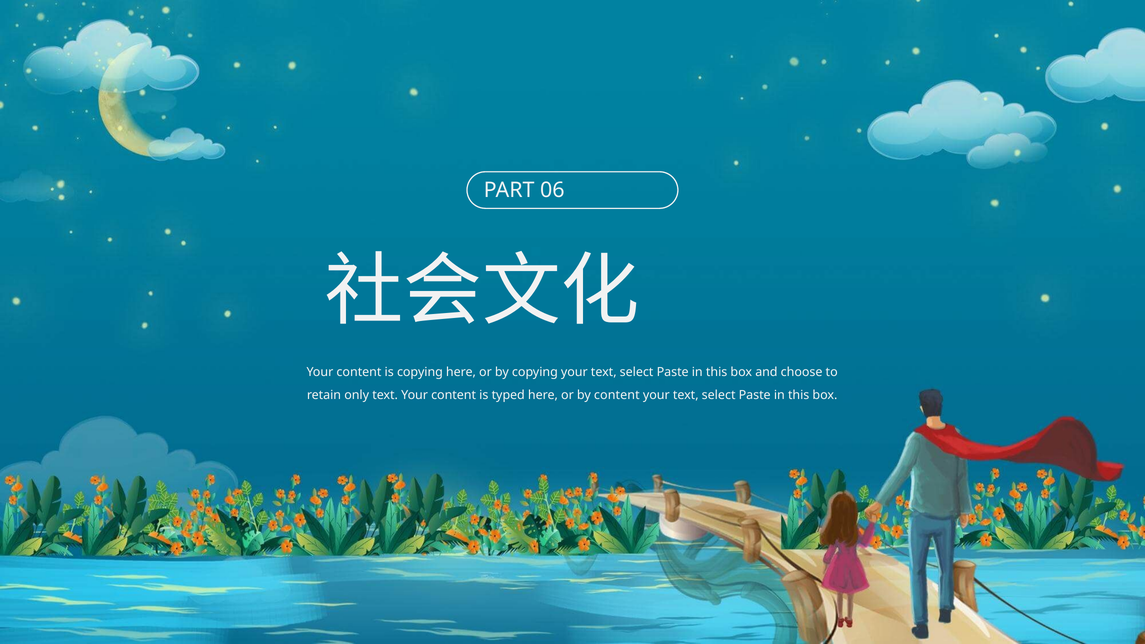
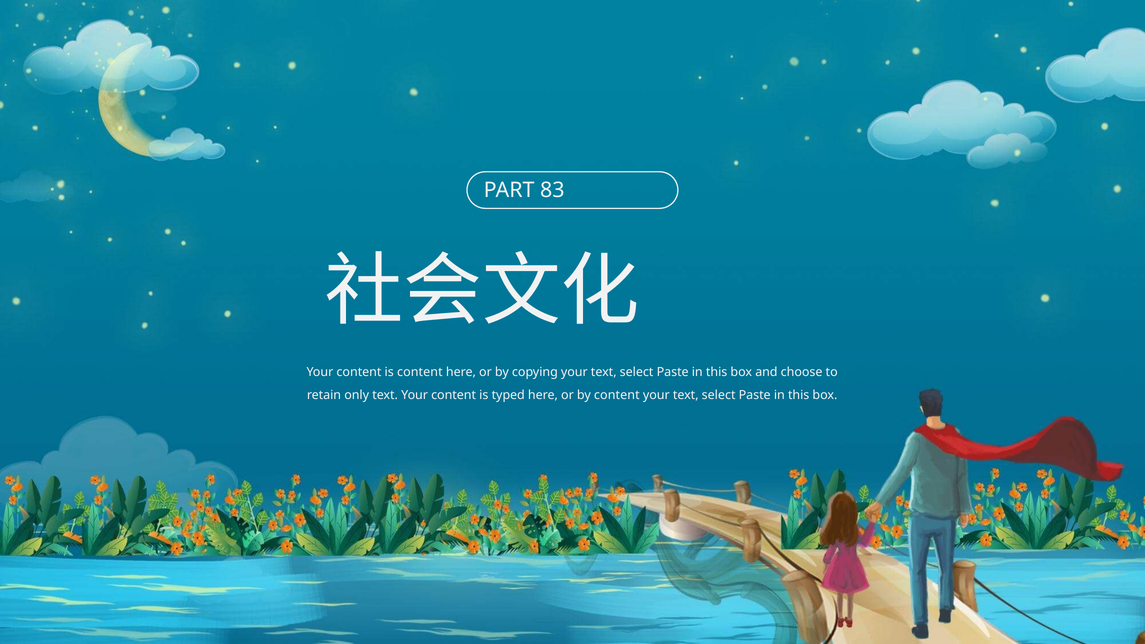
06: 06 -> 83
is copying: copying -> content
